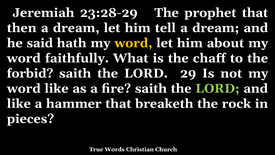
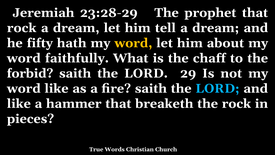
then at (22, 28): then -> rock
said: said -> fifty
LORD at (217, 88) colour: light green -> light blue
